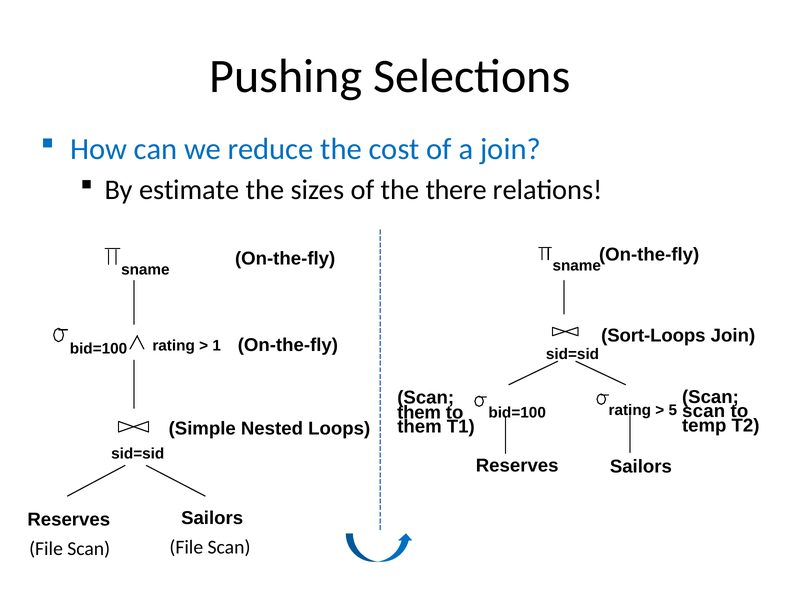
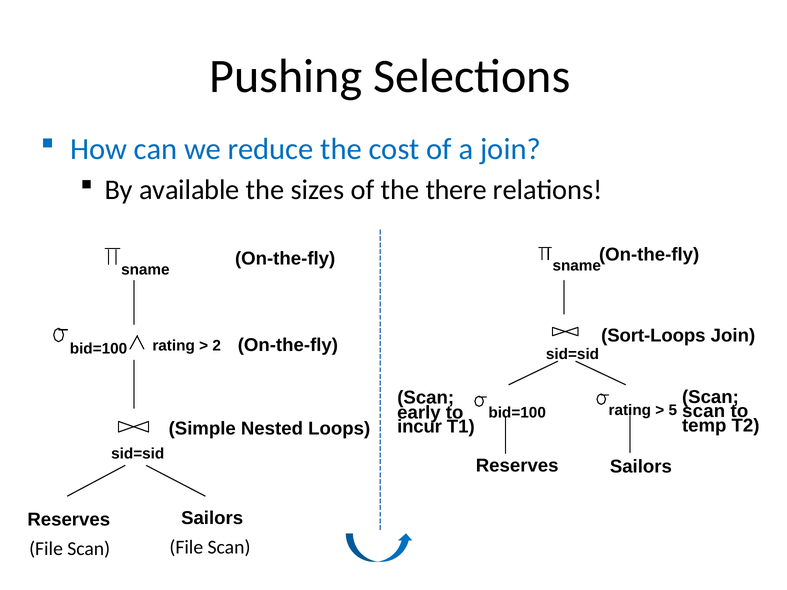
estimate: estimate -> available
1: 1 -> 2
them at (419, 413): them -> early
them at (419, 427): them -> incur
